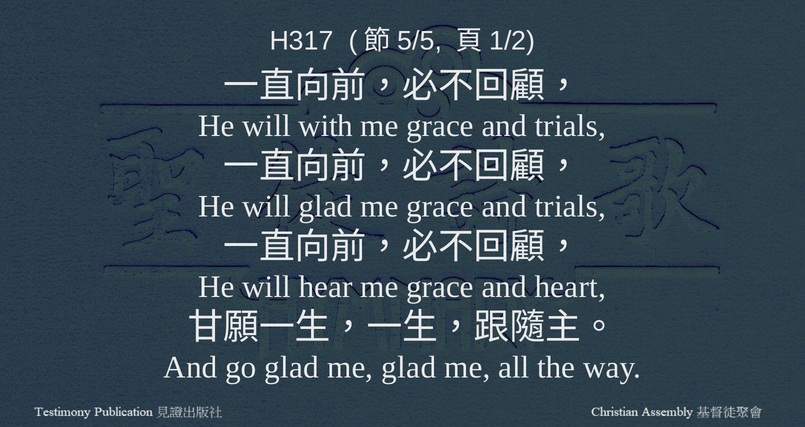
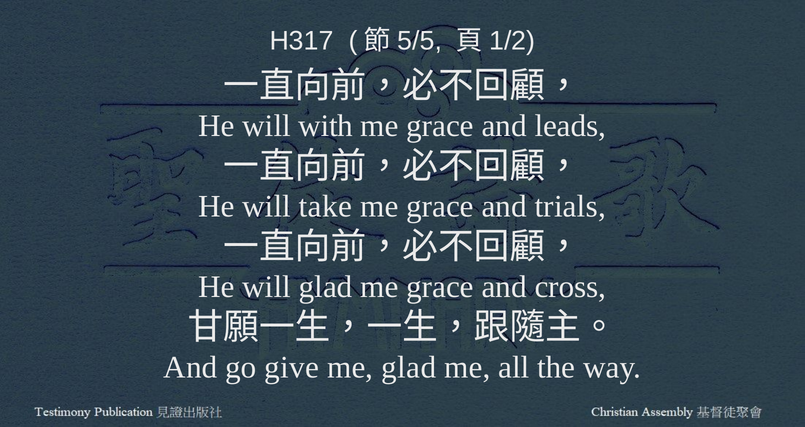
trials at (570, 126): trials -> leads
will glad: glad -> take
will hear: hear -> glad
heart: heart -> cross
go glad: glad -> give
